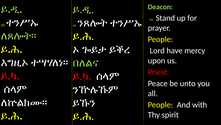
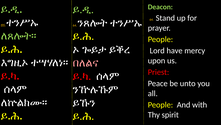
በለልና colour: light green -> pink
